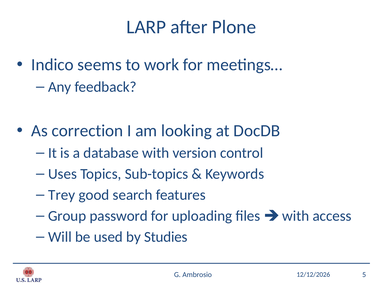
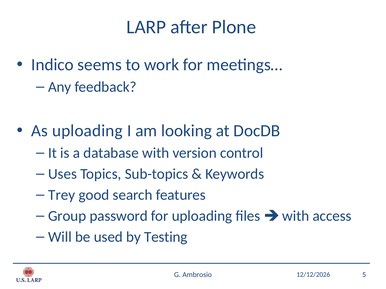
As correction: correction -> uploading
Studies: Studies -> Testing
